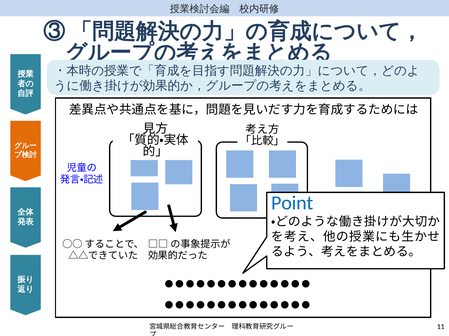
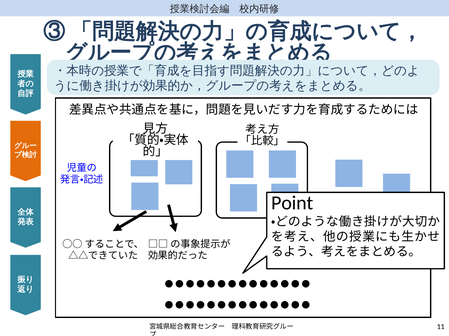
Point colour: blue -> black
